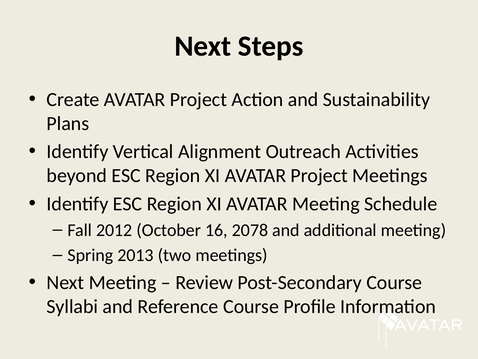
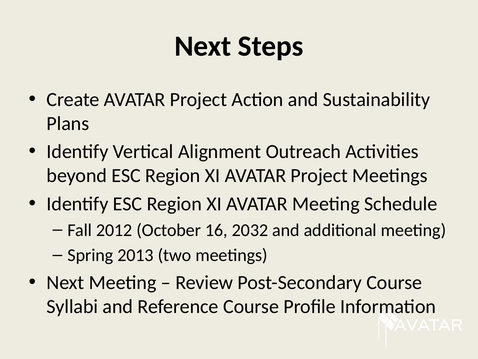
2078: 2078 -> 2032
